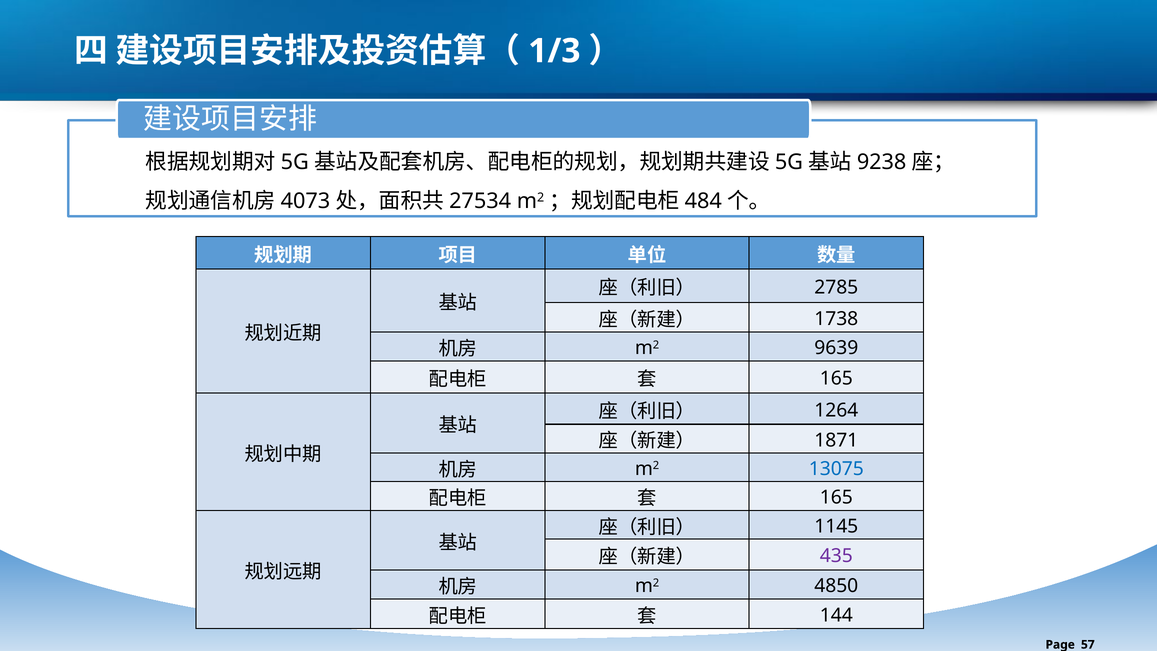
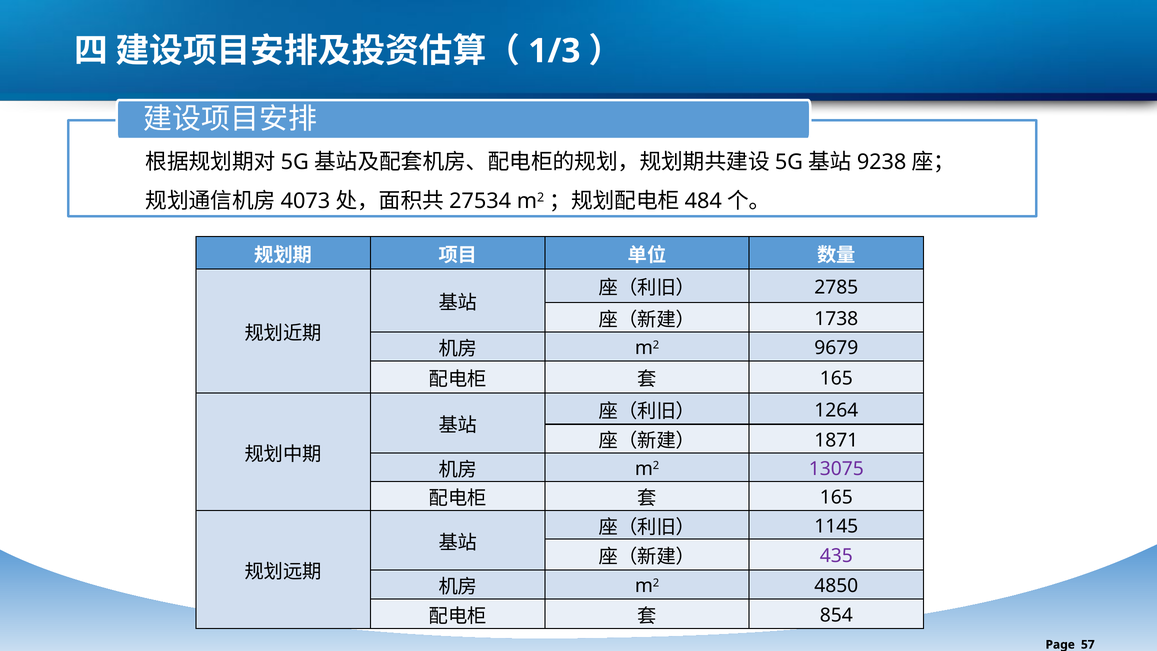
9639: 9639 -> 9679
13075 colour: blue -> purple
144: 144 -> 854
